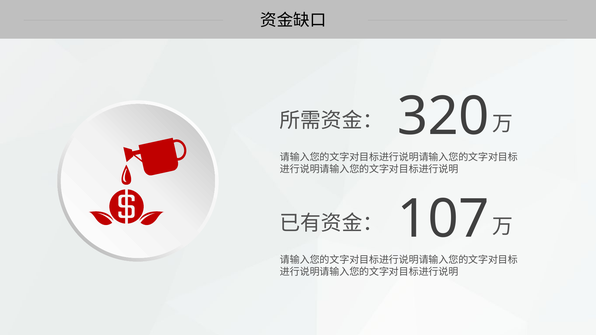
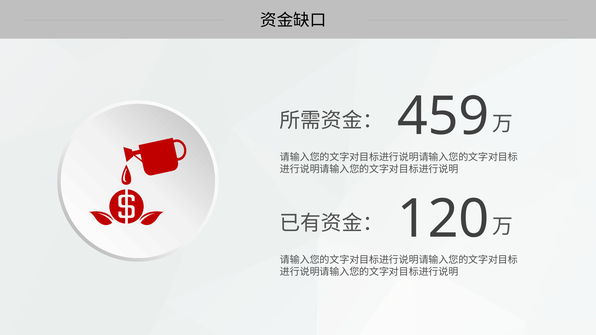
320: 320 -> 459
107: 107 -> 120
